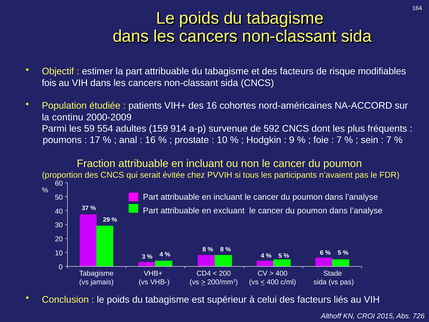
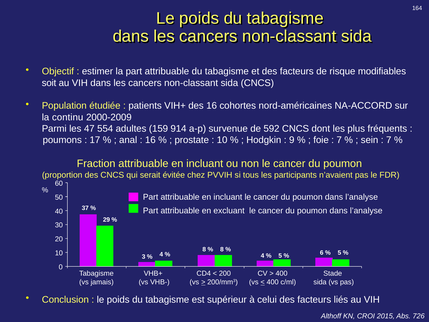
fois: fois -> soit
59: 59 -> 47
